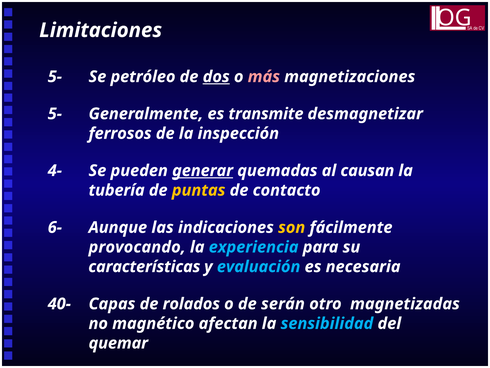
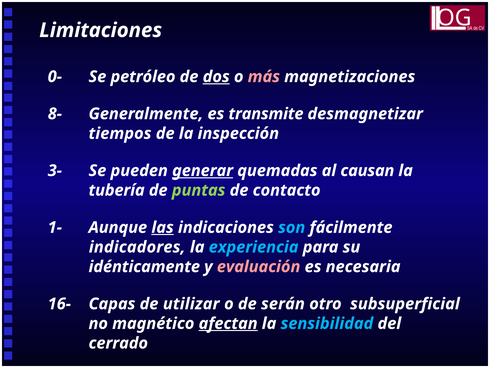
5- at (55, 77): 5- -> 0-
5- at (55, 114): 5- -> 8-
ferrosos: ferrosos -> tiempos
4-: 4- -> 3-
puntas colour: yellow -> light green
6-: 6- -> 1-
las underline: none -> present
son colour: yellow -> light blue
provocando: provocando -> indicadores
características: características -> idénticamente
evaluación colour: light blue -> pink
40-: 40- -> 16-
rolados: rolados -> utilizar
magnetizadas: magnetizadas -> subsuperficial
afectan underline: none -> present
quemar: quemar -> cerrado
